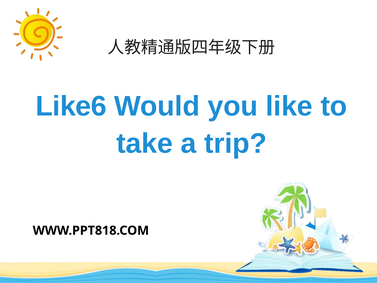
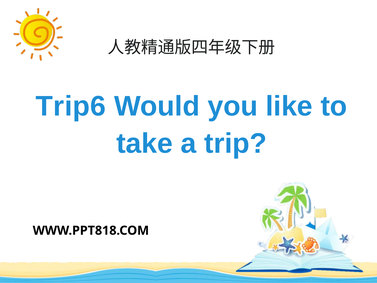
Like6: Like6 -> Trip6
